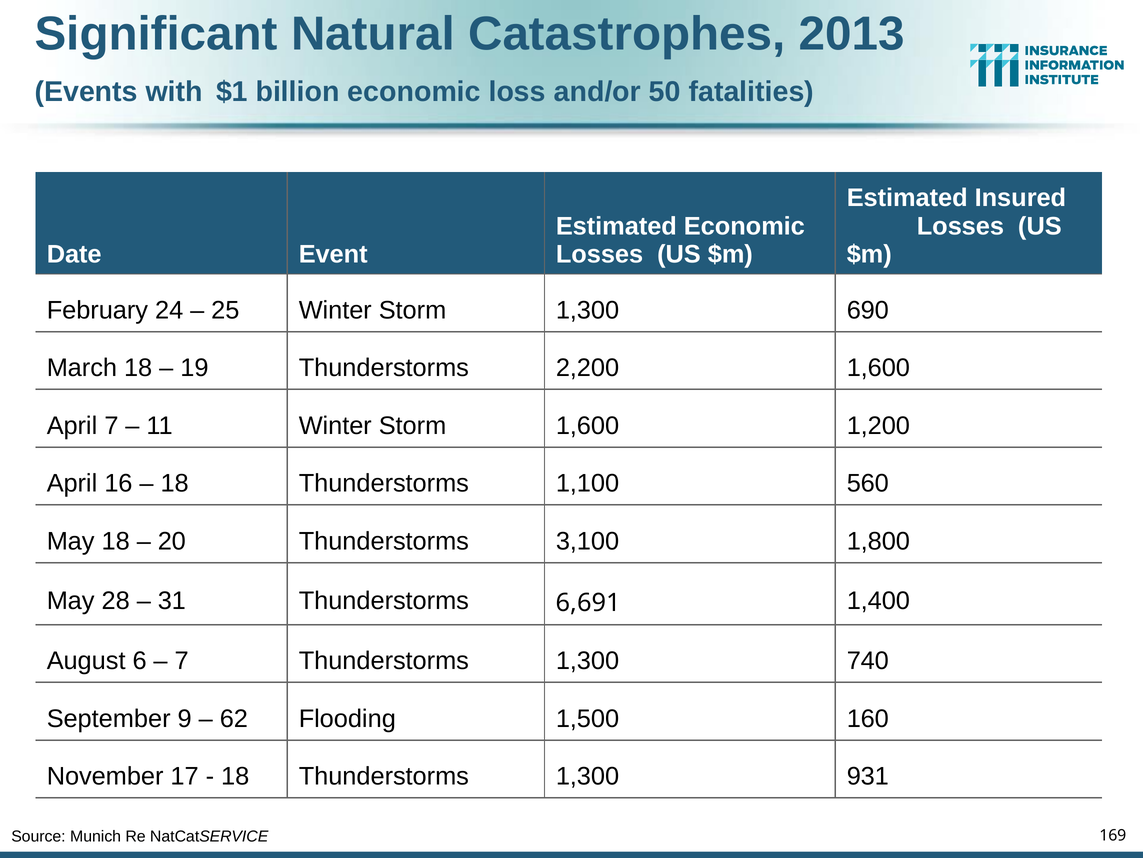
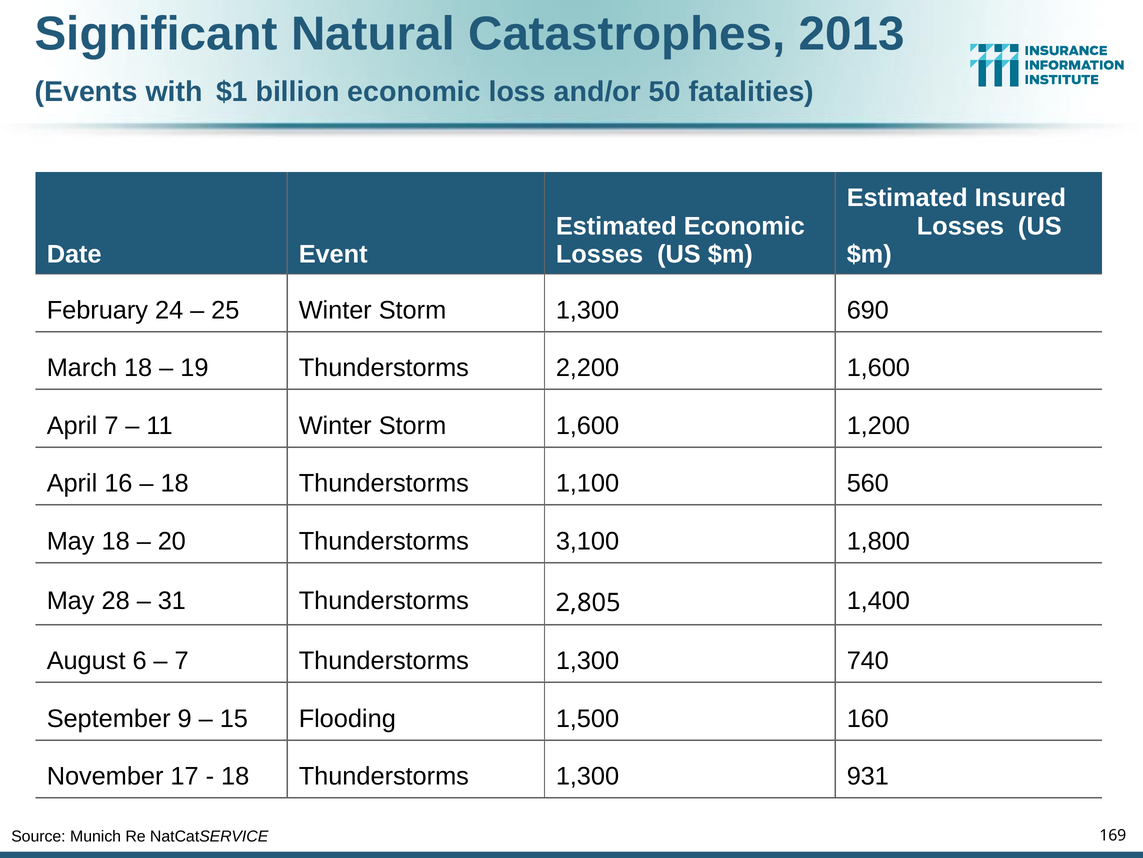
6,691: 6,691 -> 2,805
62: 62 -> 15
